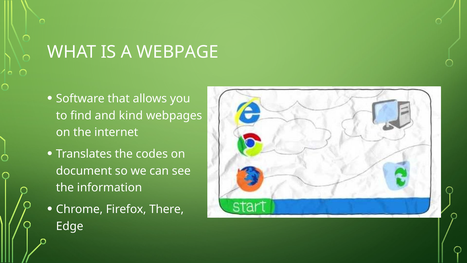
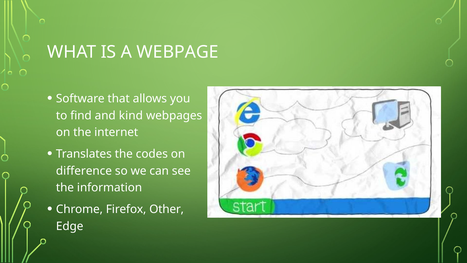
document: document -> difference
There: There -> Other
